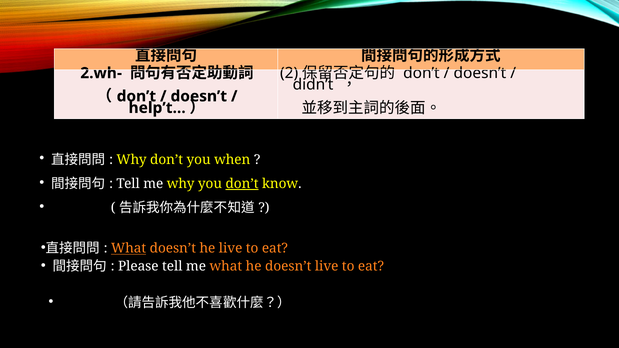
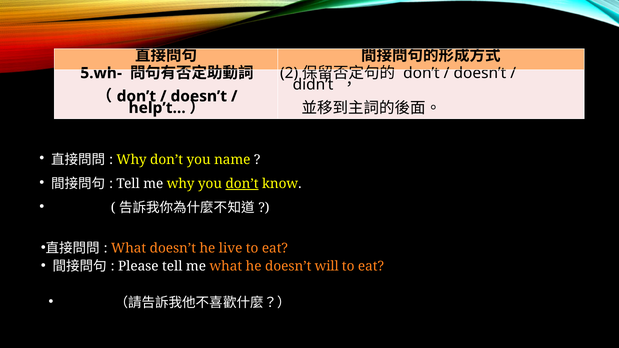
2.wh-: 2.wh- -> 5.wh-
when: when -> name
What at (129, 249) underline: present -> none
doesn’t live: live -> will
